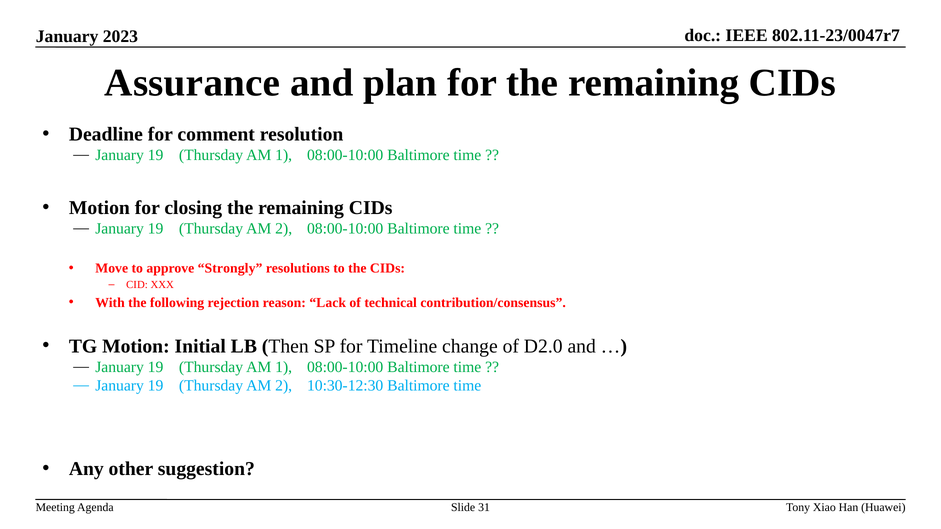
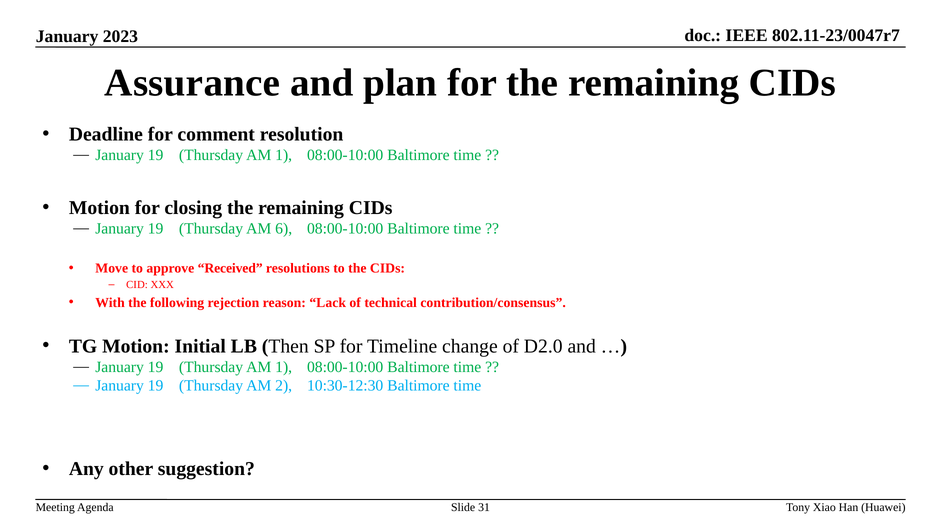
2 at (284, 229): 2 -> 6
Strongly: Strongly -> Received
